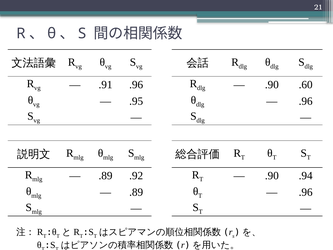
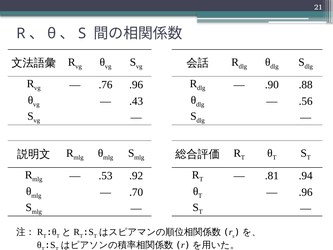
.91: .91 -> .76
.60: .60 -> .88
.95: .95 -> .43
.96 at (306, 101): .96 -> .56
.89 at (106, 176): .89 -> .53
.90 at (272, 176): .90 -> .81
.89 at (136, 192): .89 -> .70
